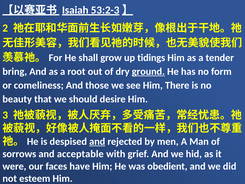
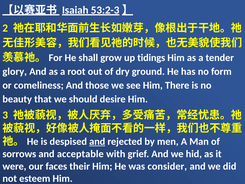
bring: bring -> glory
ground underline: present -> none
have: have -> their
obedient: obedient -> consider
